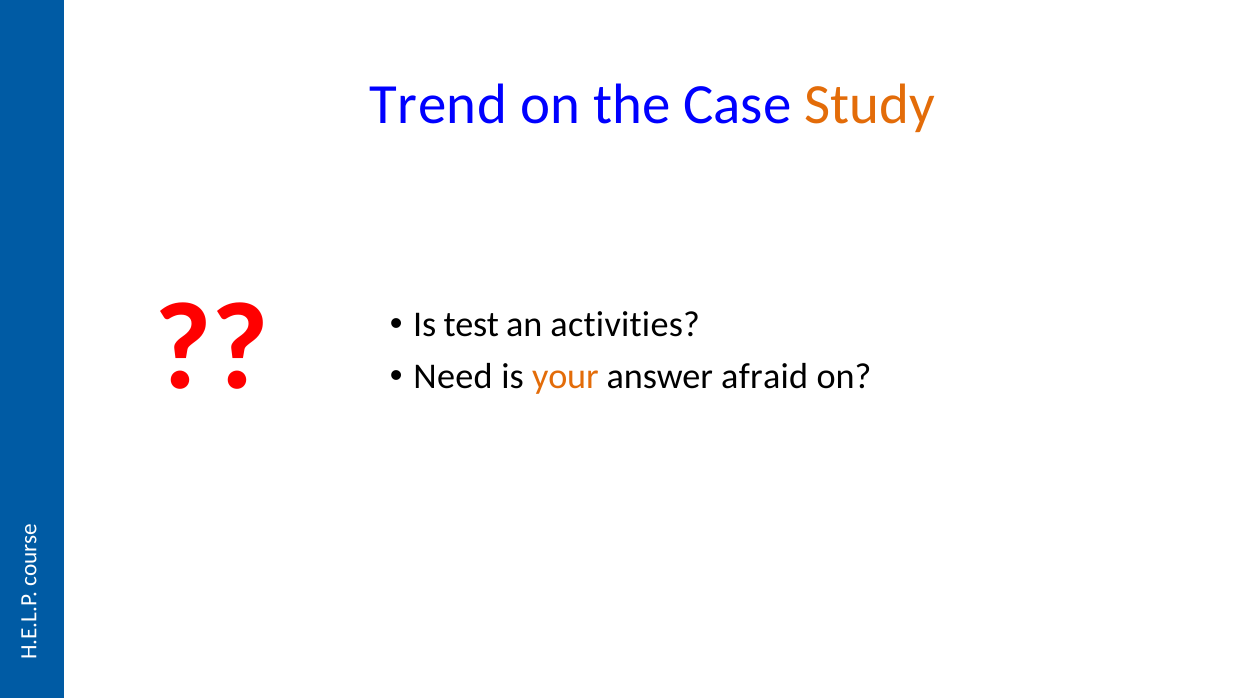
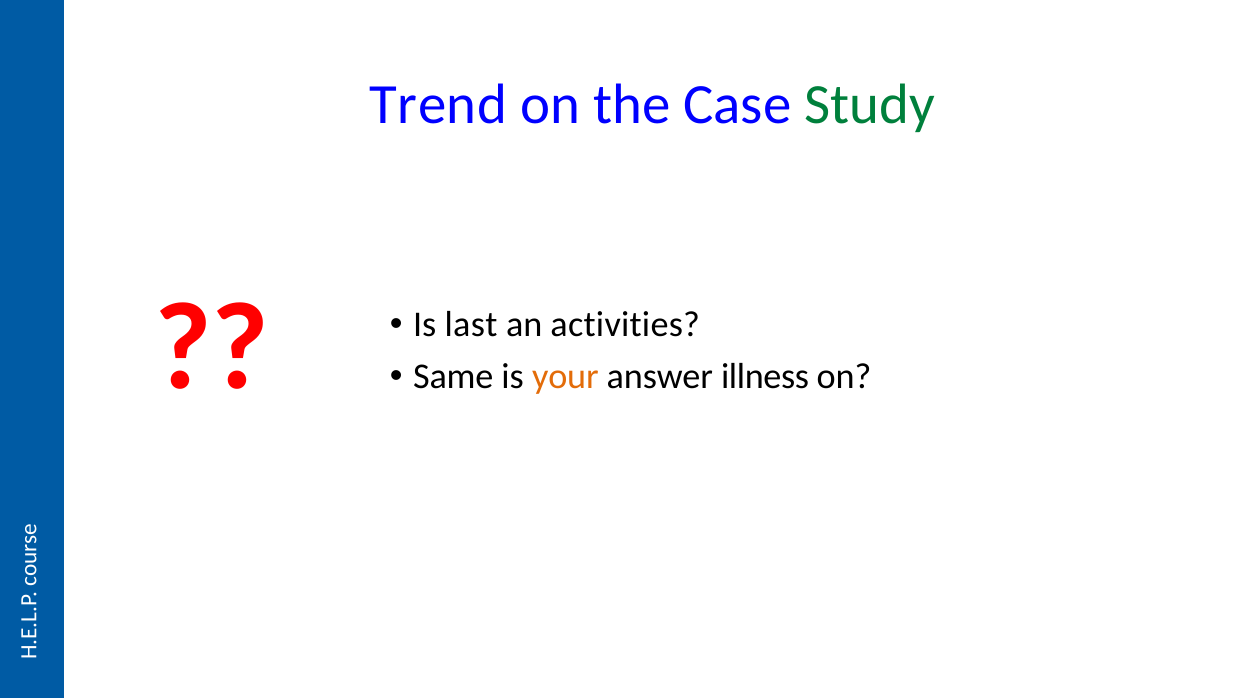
Study colour: orange -> green
test: test -> last
Need: Need -> Same
afraid: afraid -> illness
